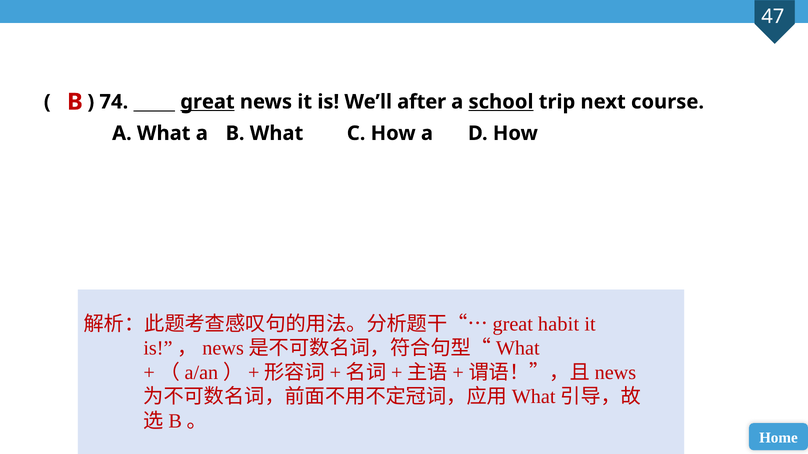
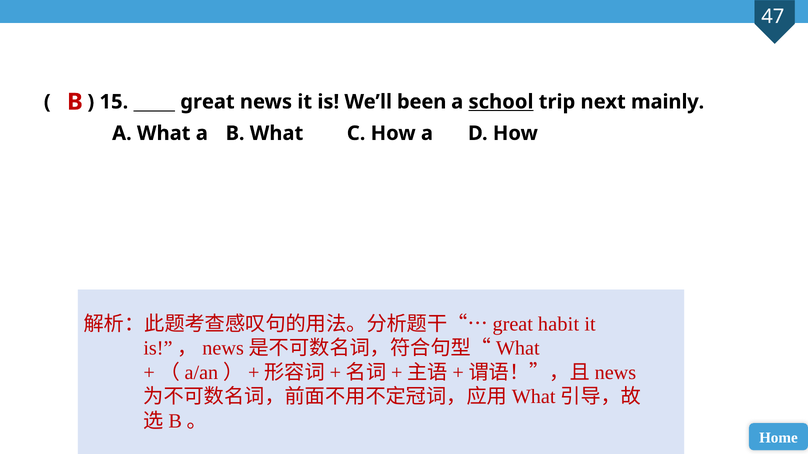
74: 74 -> 15
great underline: present -> none
after: after -> been
course: course -> mainly
